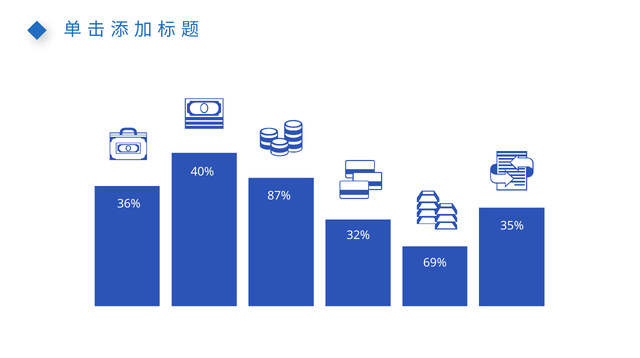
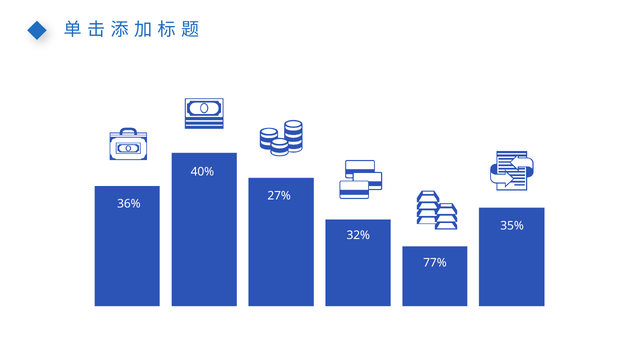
87%: 87% -> 27%
69%: 69% -> 77%
